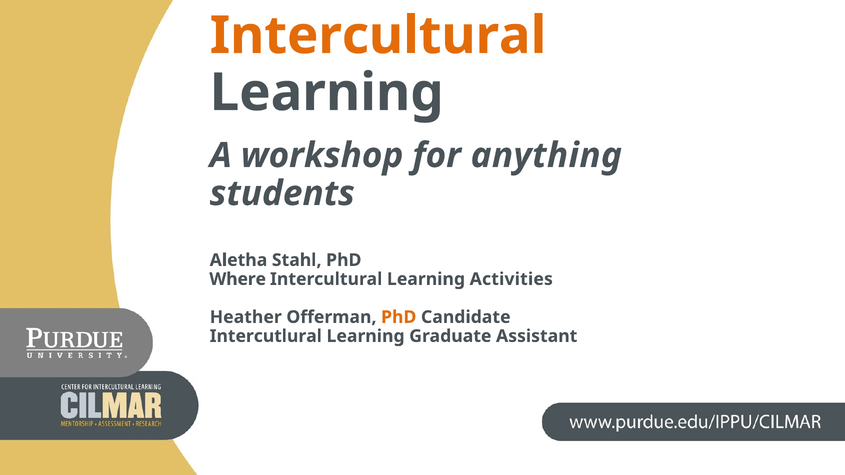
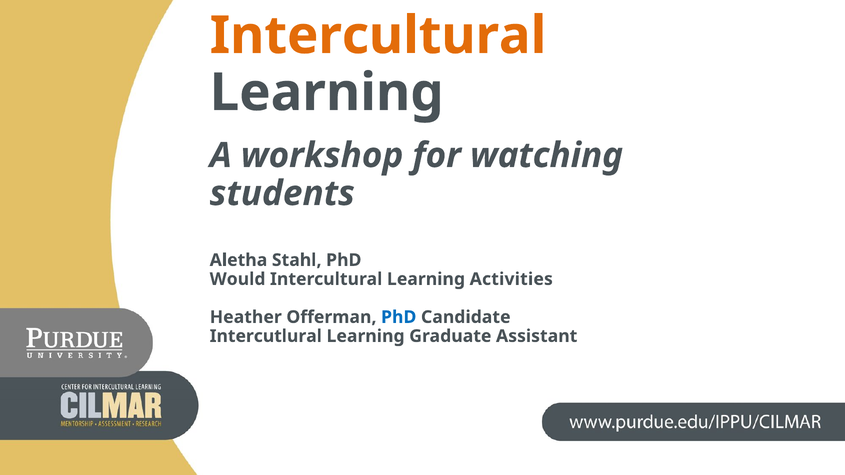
anything: anything -> watching
Where: Where -> Would
PhD at (399, 317) colour: orange -> blue
